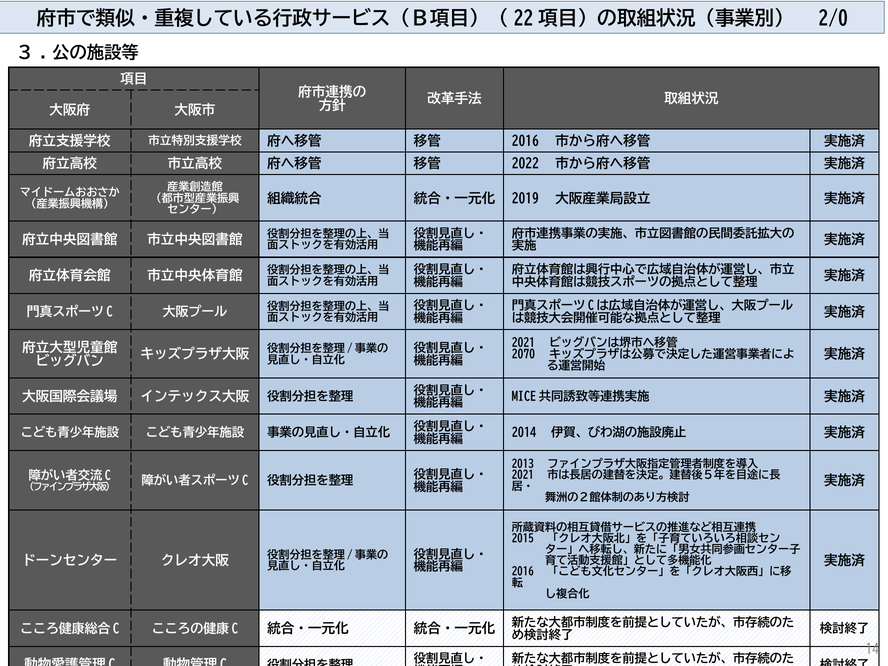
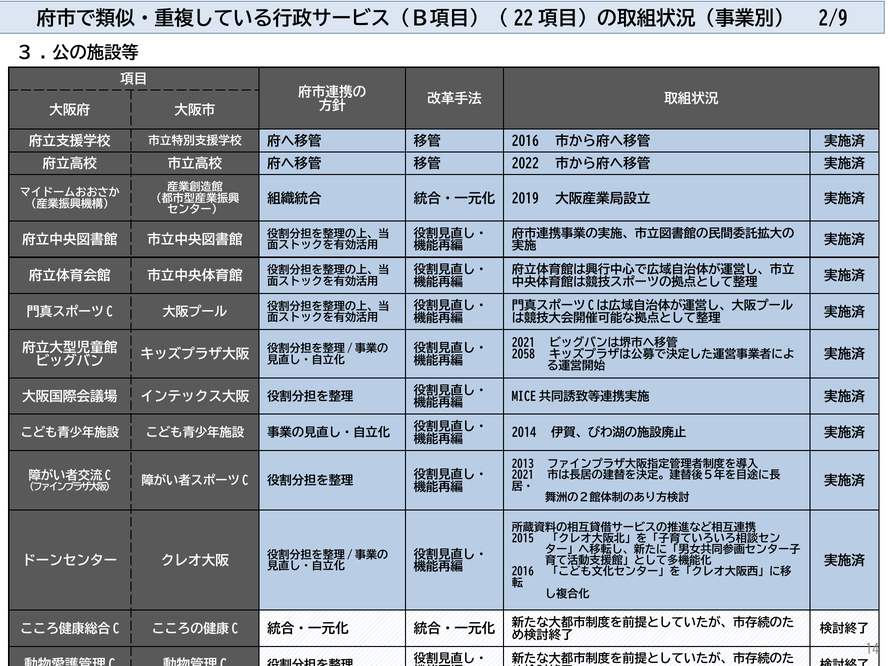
2/0: 2/0 -> 2/9
2070: 2070 -> 2058
